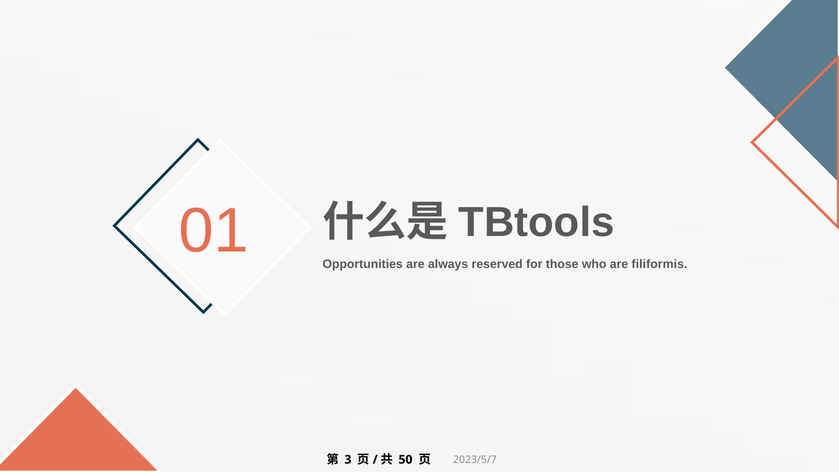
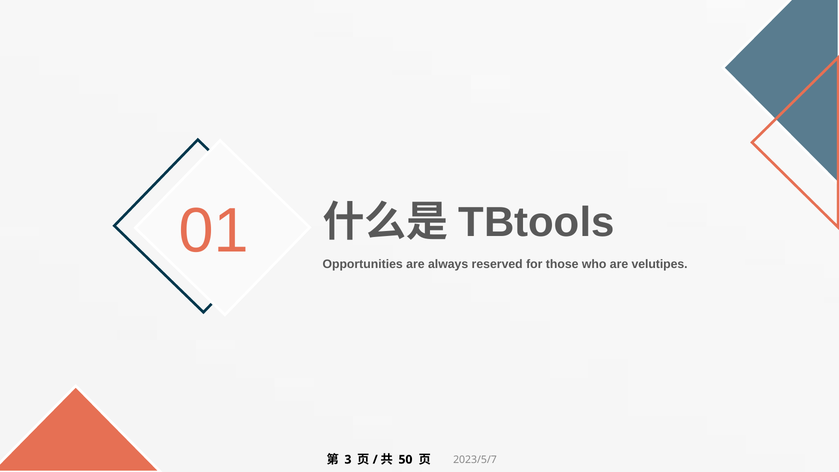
filiformis: filiformis -> velutipes
